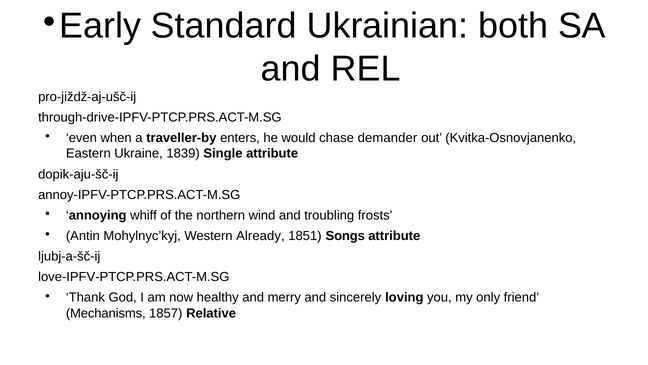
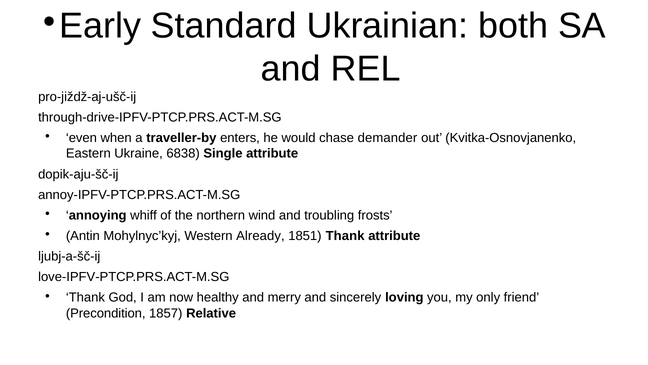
1839: 1839 -> 6838
1851 Songs: Songs -> Thank
Mechanisms: Mechanisms -> Precondition
